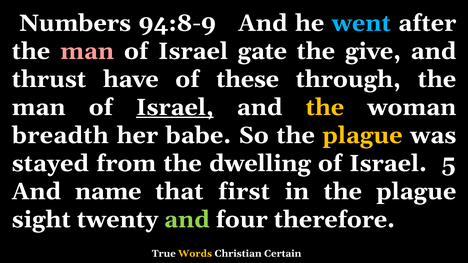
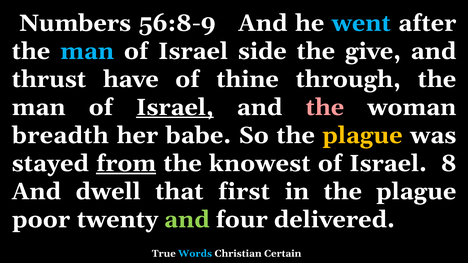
94:8-9: 94:8-9 -> 56:8-9
man at (87, 51) colour: pink -> light blue
gate: gate -> side
these: these -> thine
the at (325, 107) colour: yellow -> pink
from underline: none -> present
dwelling: dwelling -> knowest
5: 5 -> 8
name: name -> dwell
sight: sight -> poor
therefore: therefore -> delivered
Words colour: yellow -> light blue
